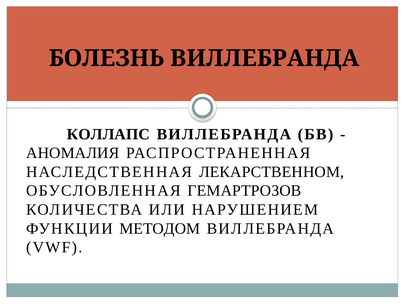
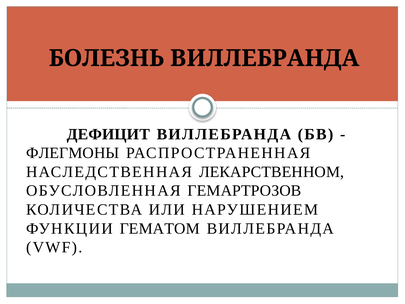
КОЛЛАПС: КОЛЛАПС -> ДЕФИЦИТ
АНОМАЛИЯ: АНОМАЛИЯ -> ФЛЕГМОНЫ
МЕТОДОМ: МЕТОДОМ -> ГЕМАТОМ
